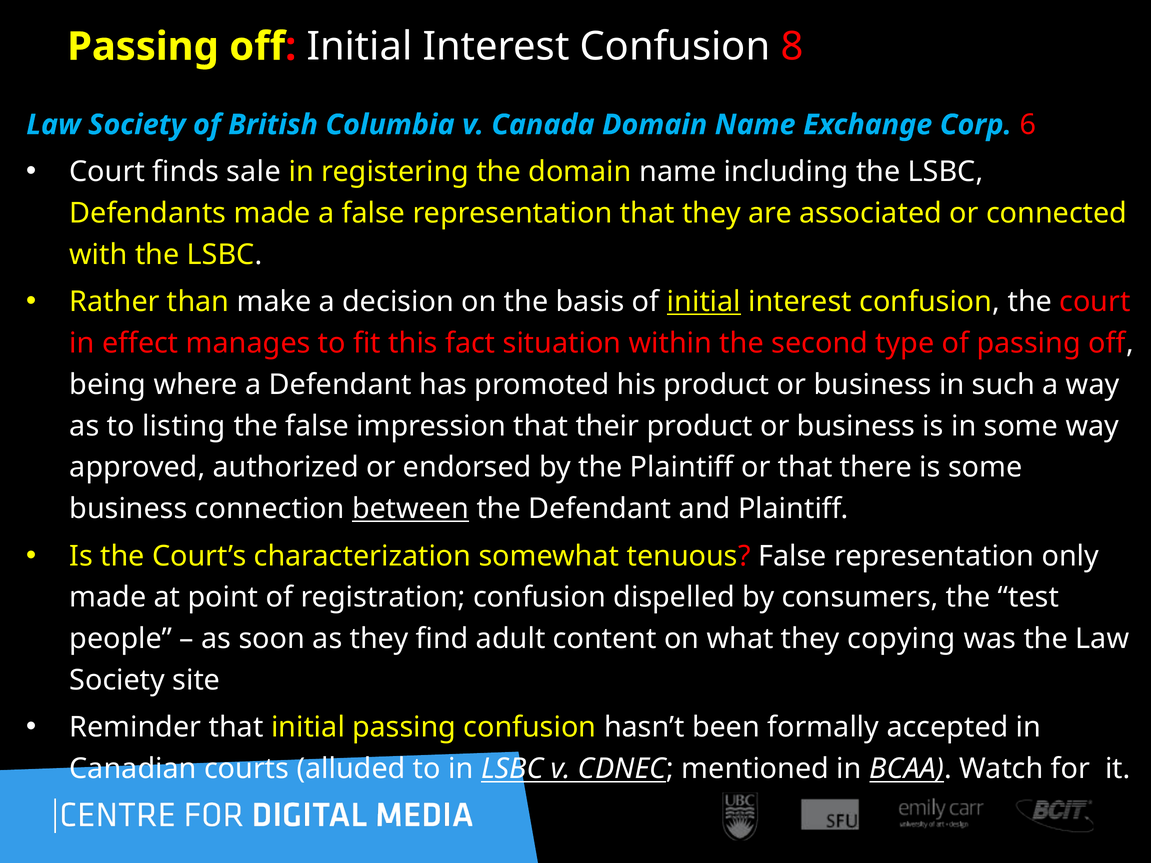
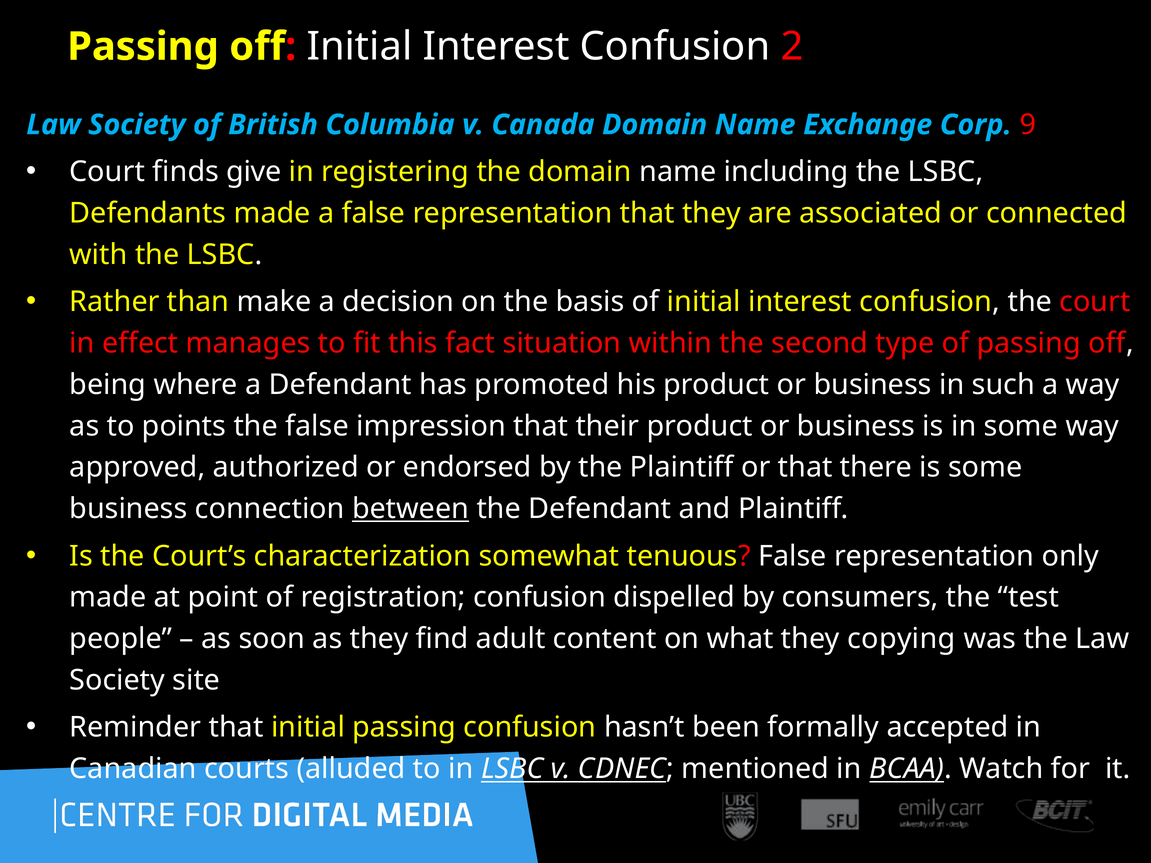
8: 8 -> 2
6: 6 -> 9
sale: sale -> give
initial at (704, 302) underline: present -> none
listing: listing -> points
